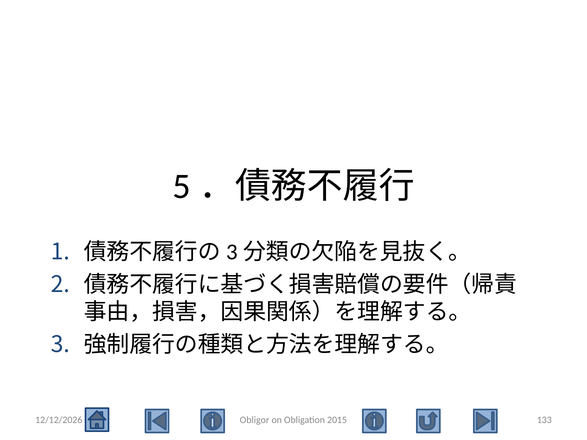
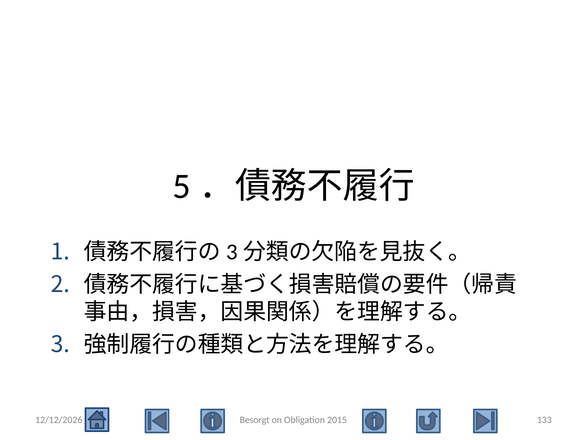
Obligor: Obligor -> Besorgt
